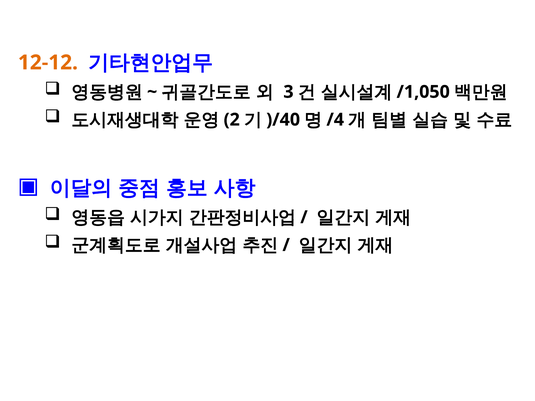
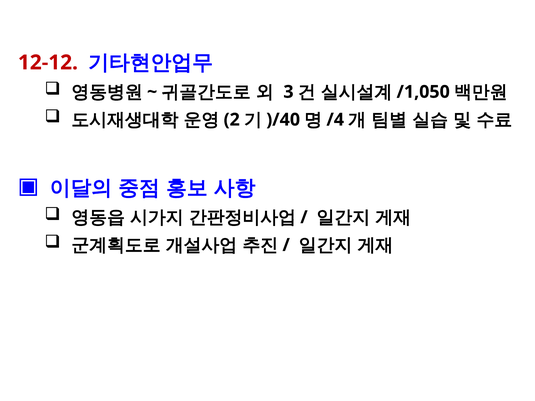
12-12 colour: orange -> red
